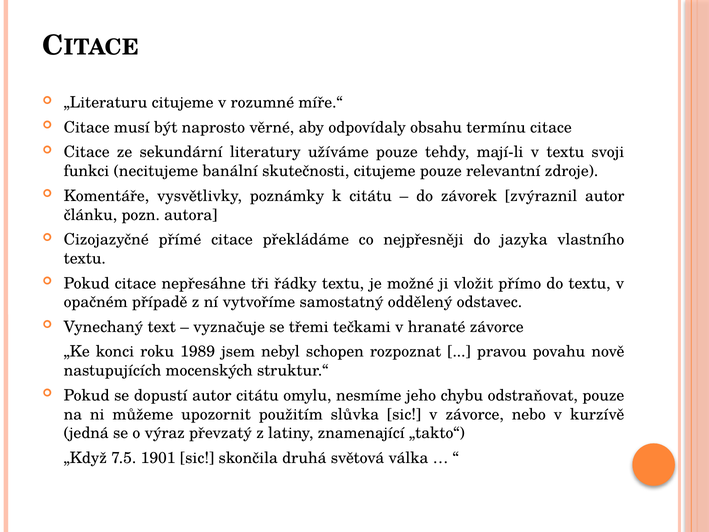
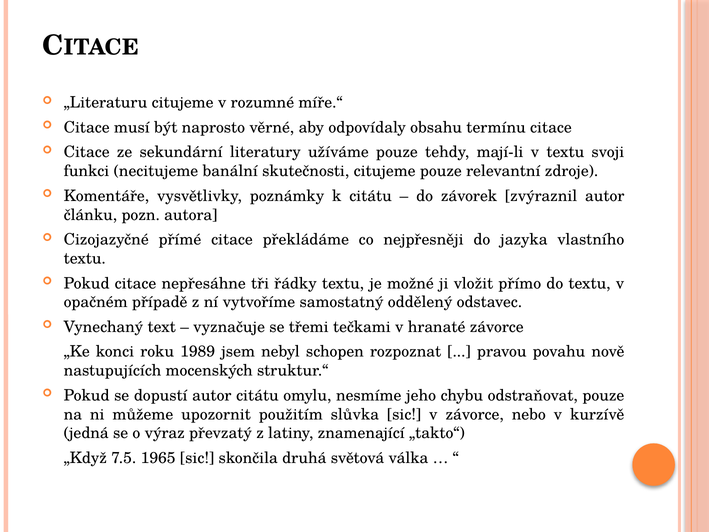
1901: 1901 -> 1965
